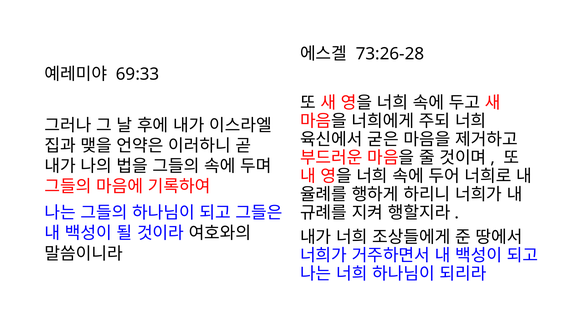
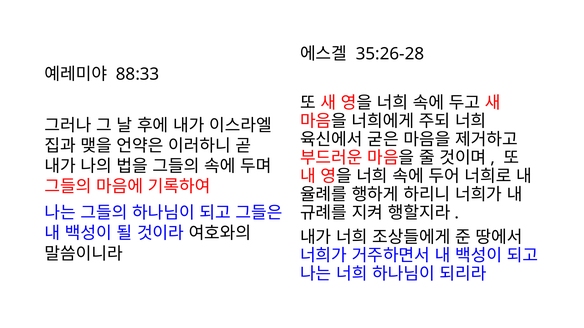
73:26-28: 73:26-28 -> 35:26-28
69:33: 69:33 -> 88:33
